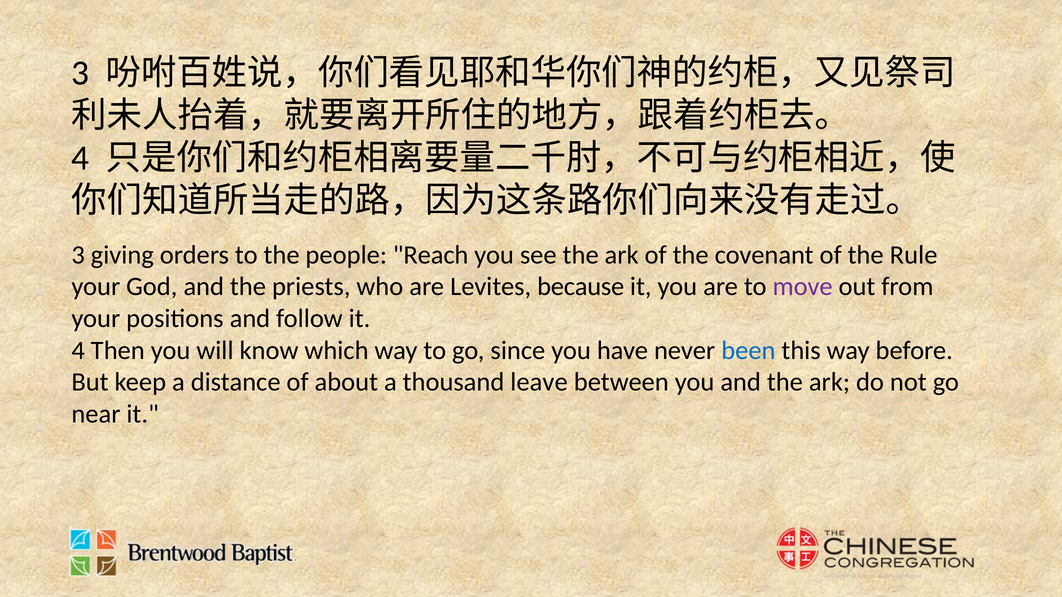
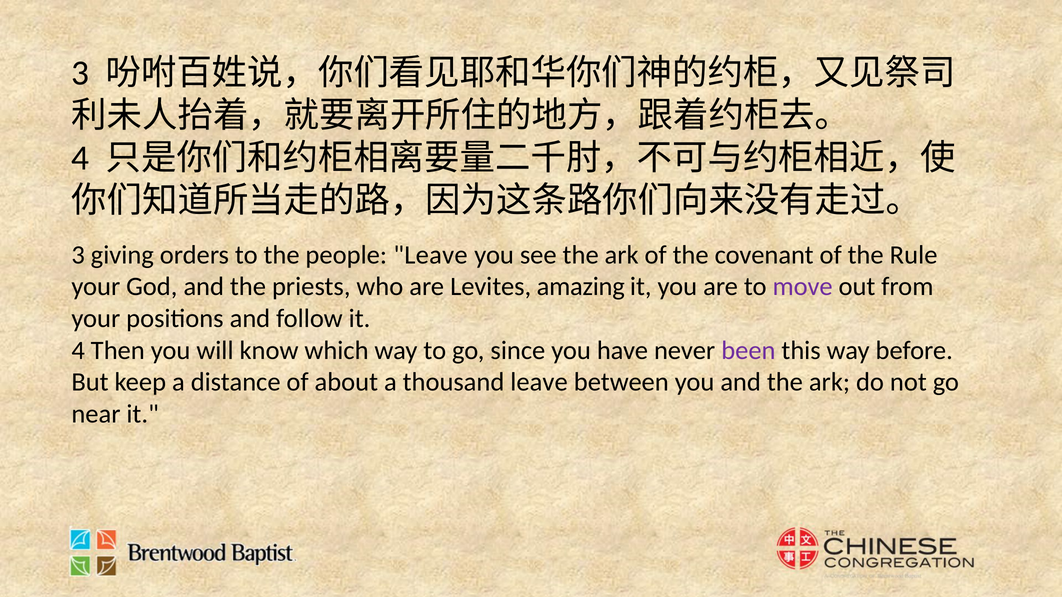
people Reach: Reach -> Leave
because: because -> amazing
been colour: blue -> purple
